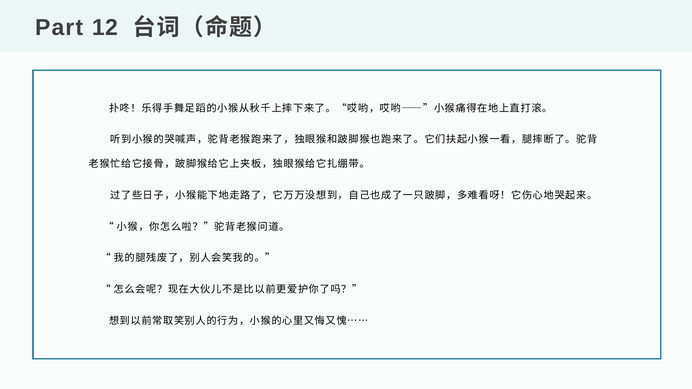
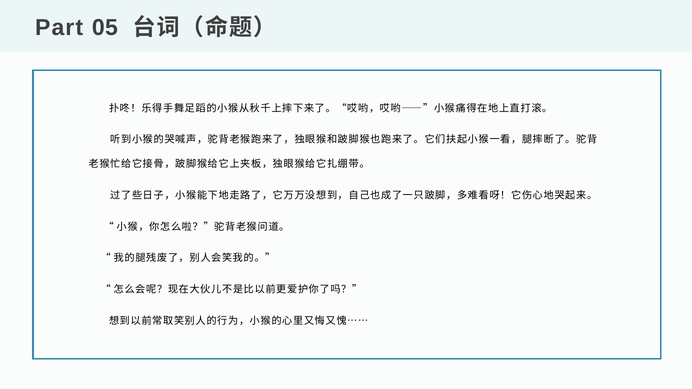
12: 12 -> 05
